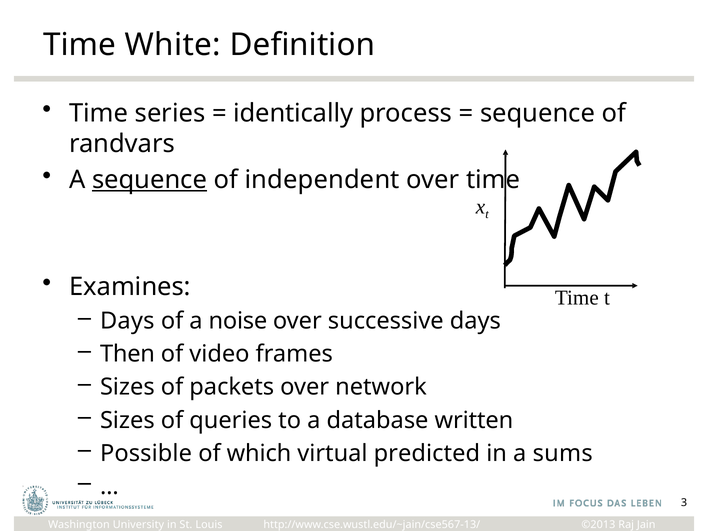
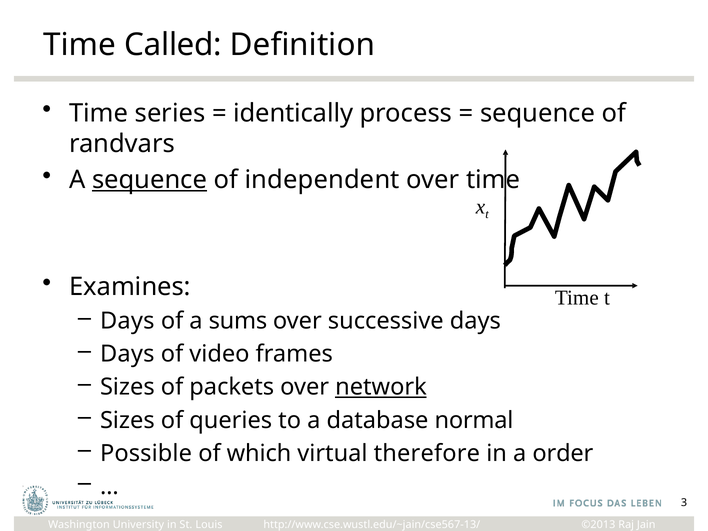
White: White -> Called
noise: noise -> sums
Then at (127, 354): Then -> Days
network underline: none -> present
written: written -> normal
predicted: predicted -> therefore
sums: sums -> order
